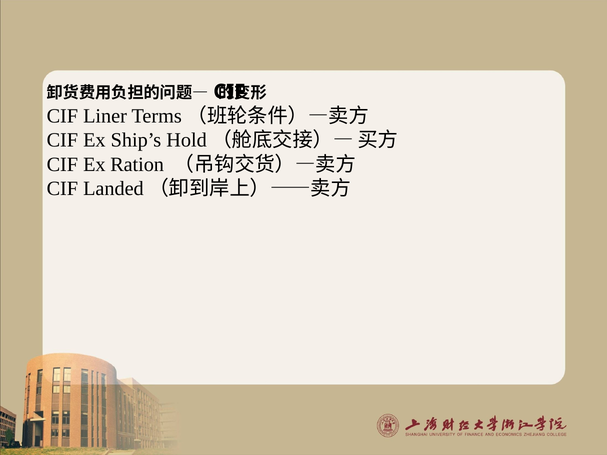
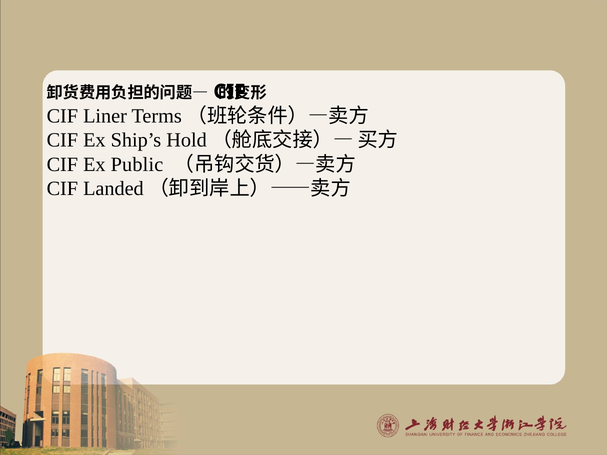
Ration: Ration -> Public
